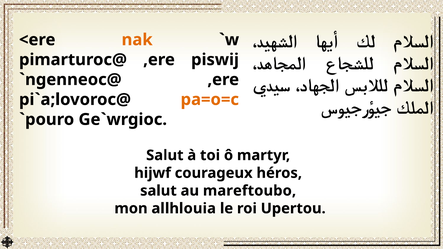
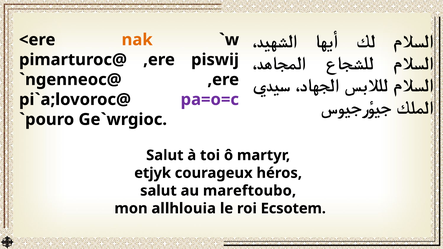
pa=o=c colour: orange -> purple
hijwf: hijwf -> etjyk
Upertou: Upertou -> Ecsotem
